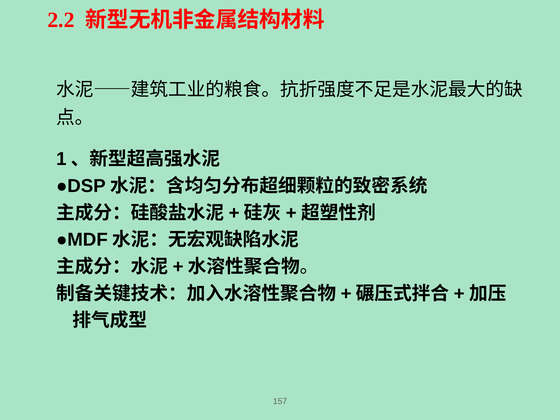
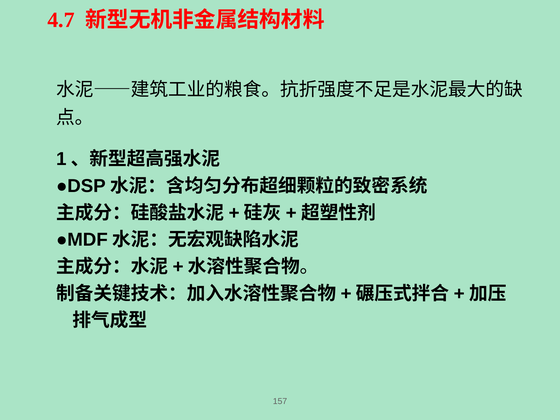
2.2: 2.2 -> 4.7
